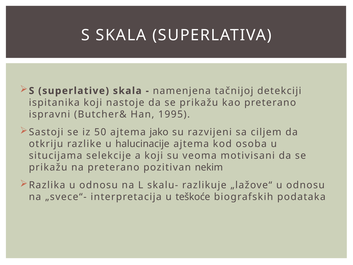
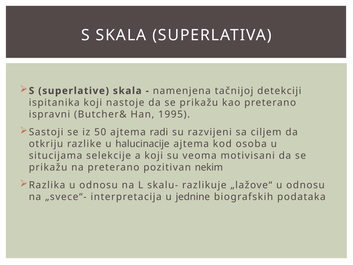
jako: jako -> radi
teškoće: teškoće -> jednine
